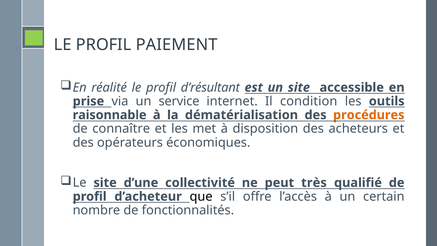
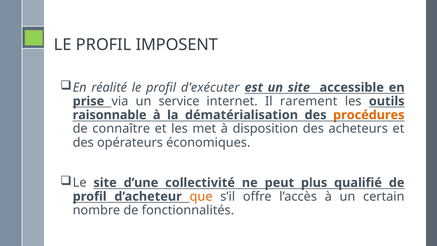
PAIEMENT: PAIEMENT -> IMPOSENT
d’résultant: d’résultant -> d’exécuter
condition: condition -> rarement
très: très -> plus
que colour: black -> orange
